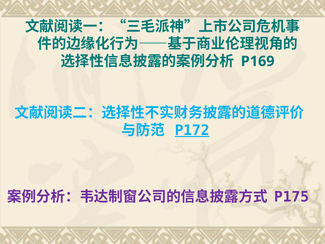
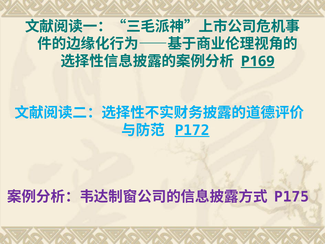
P169 underline: none -> present
